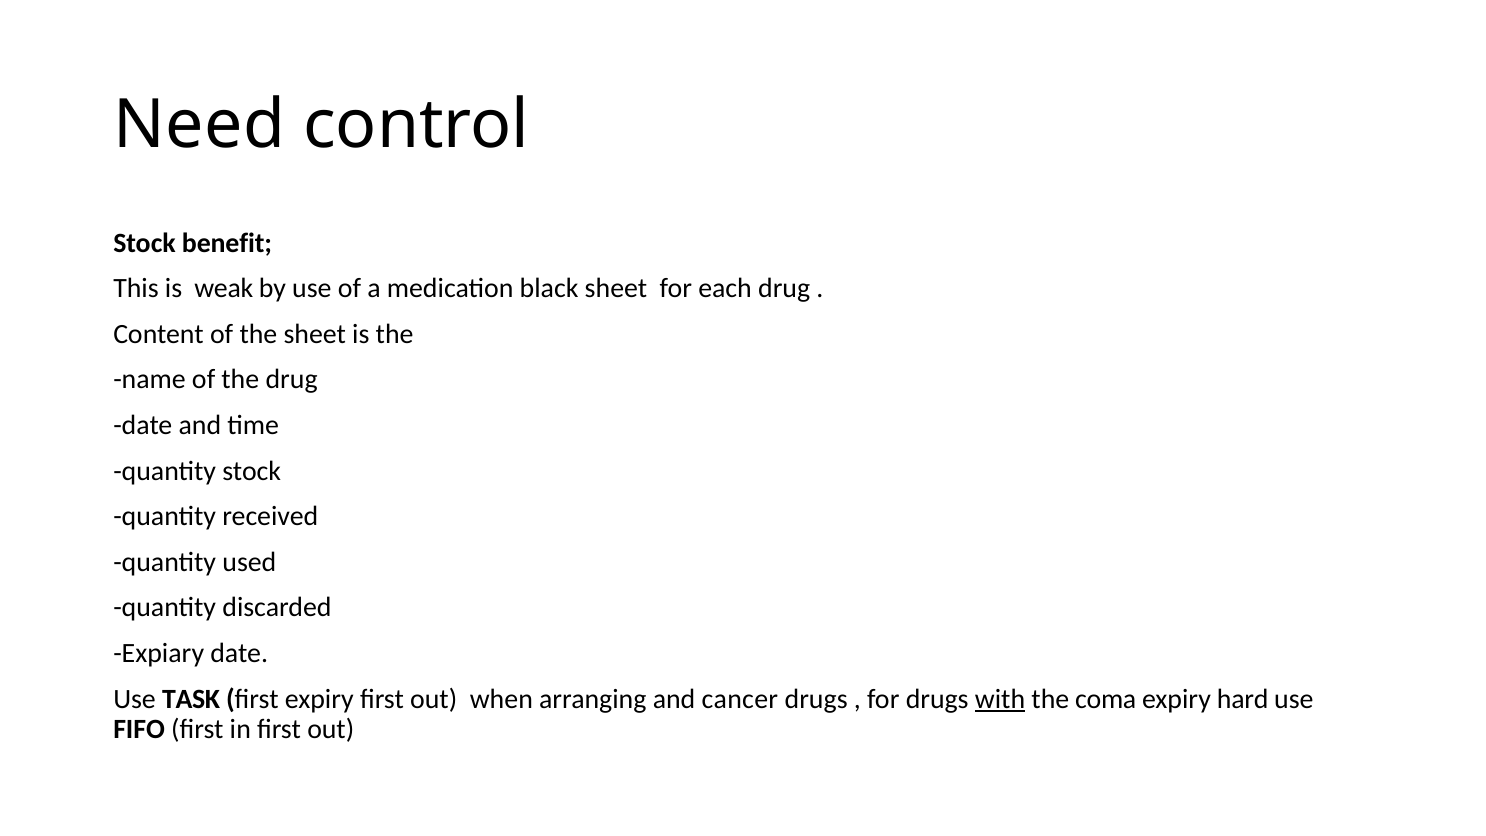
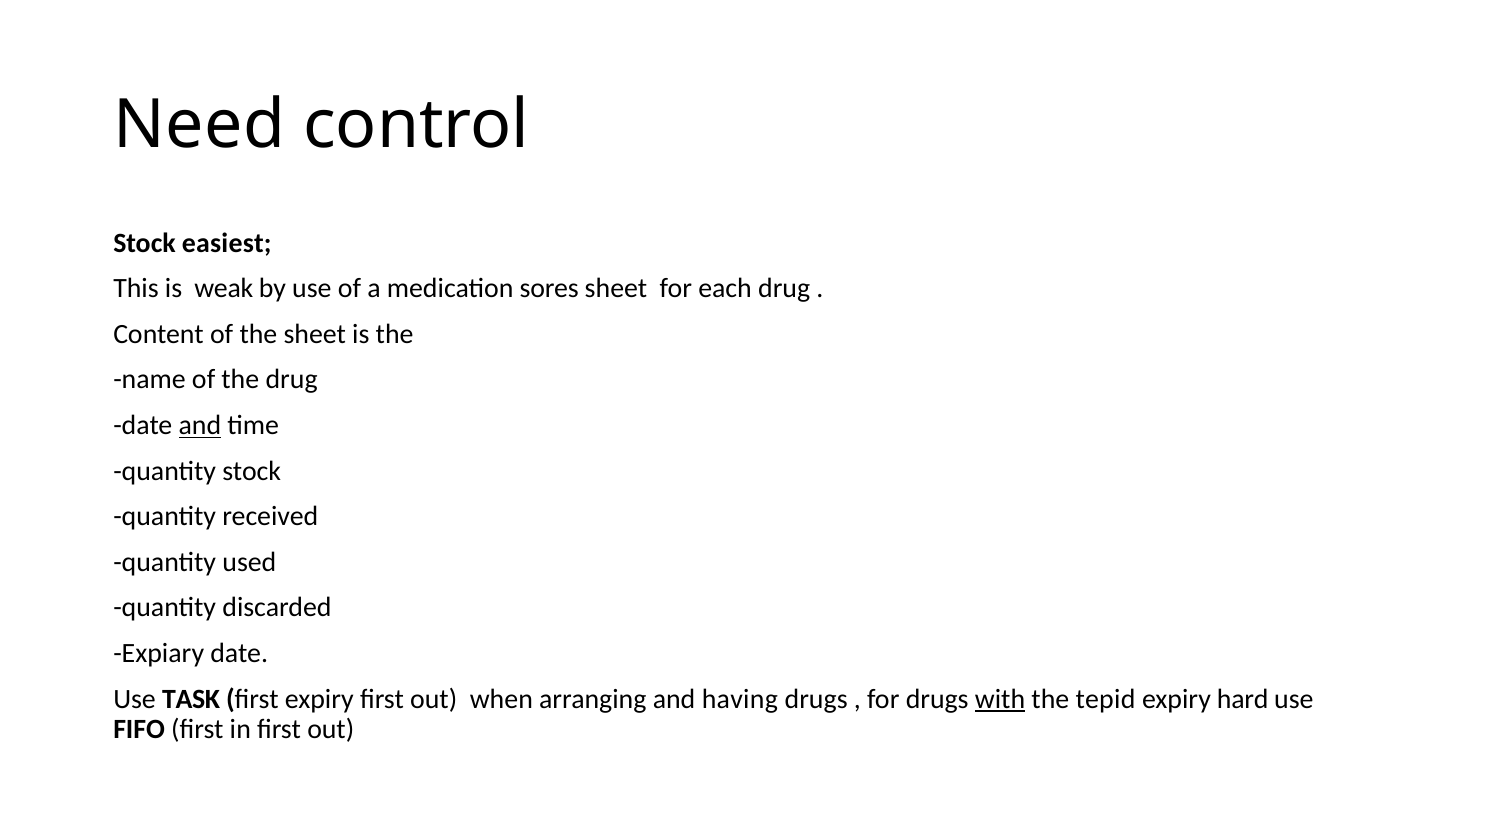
benefit: benefit -> easiest
black: black -> sores
and at (200, 425) underline: none -> present
cancer: cancer -> having
coma: coma -> tepid
